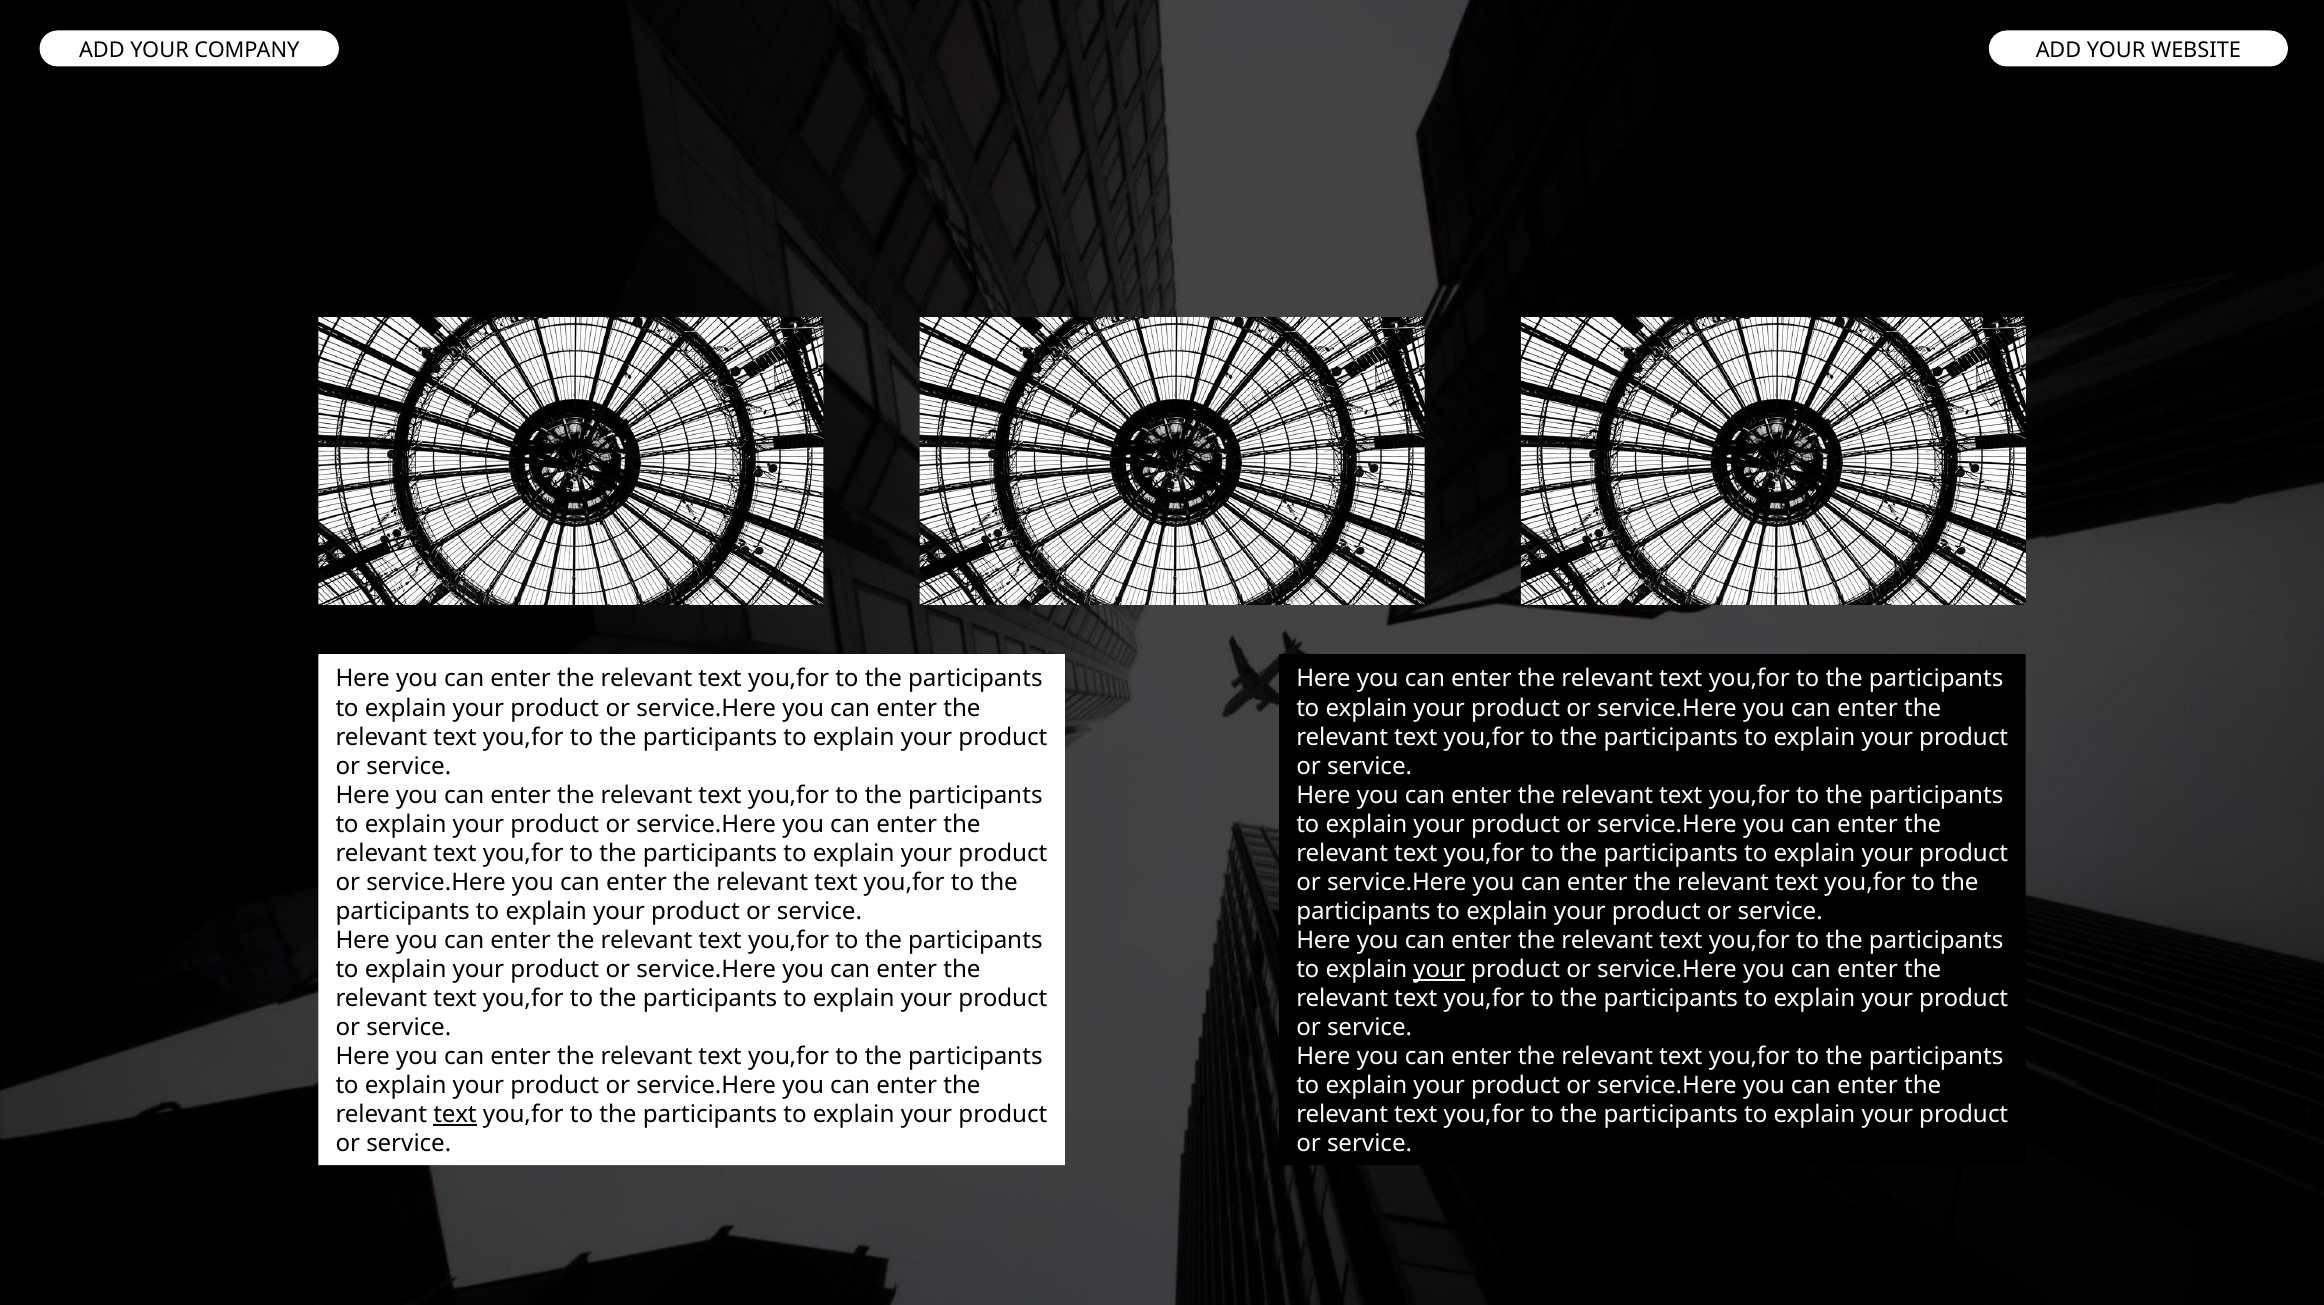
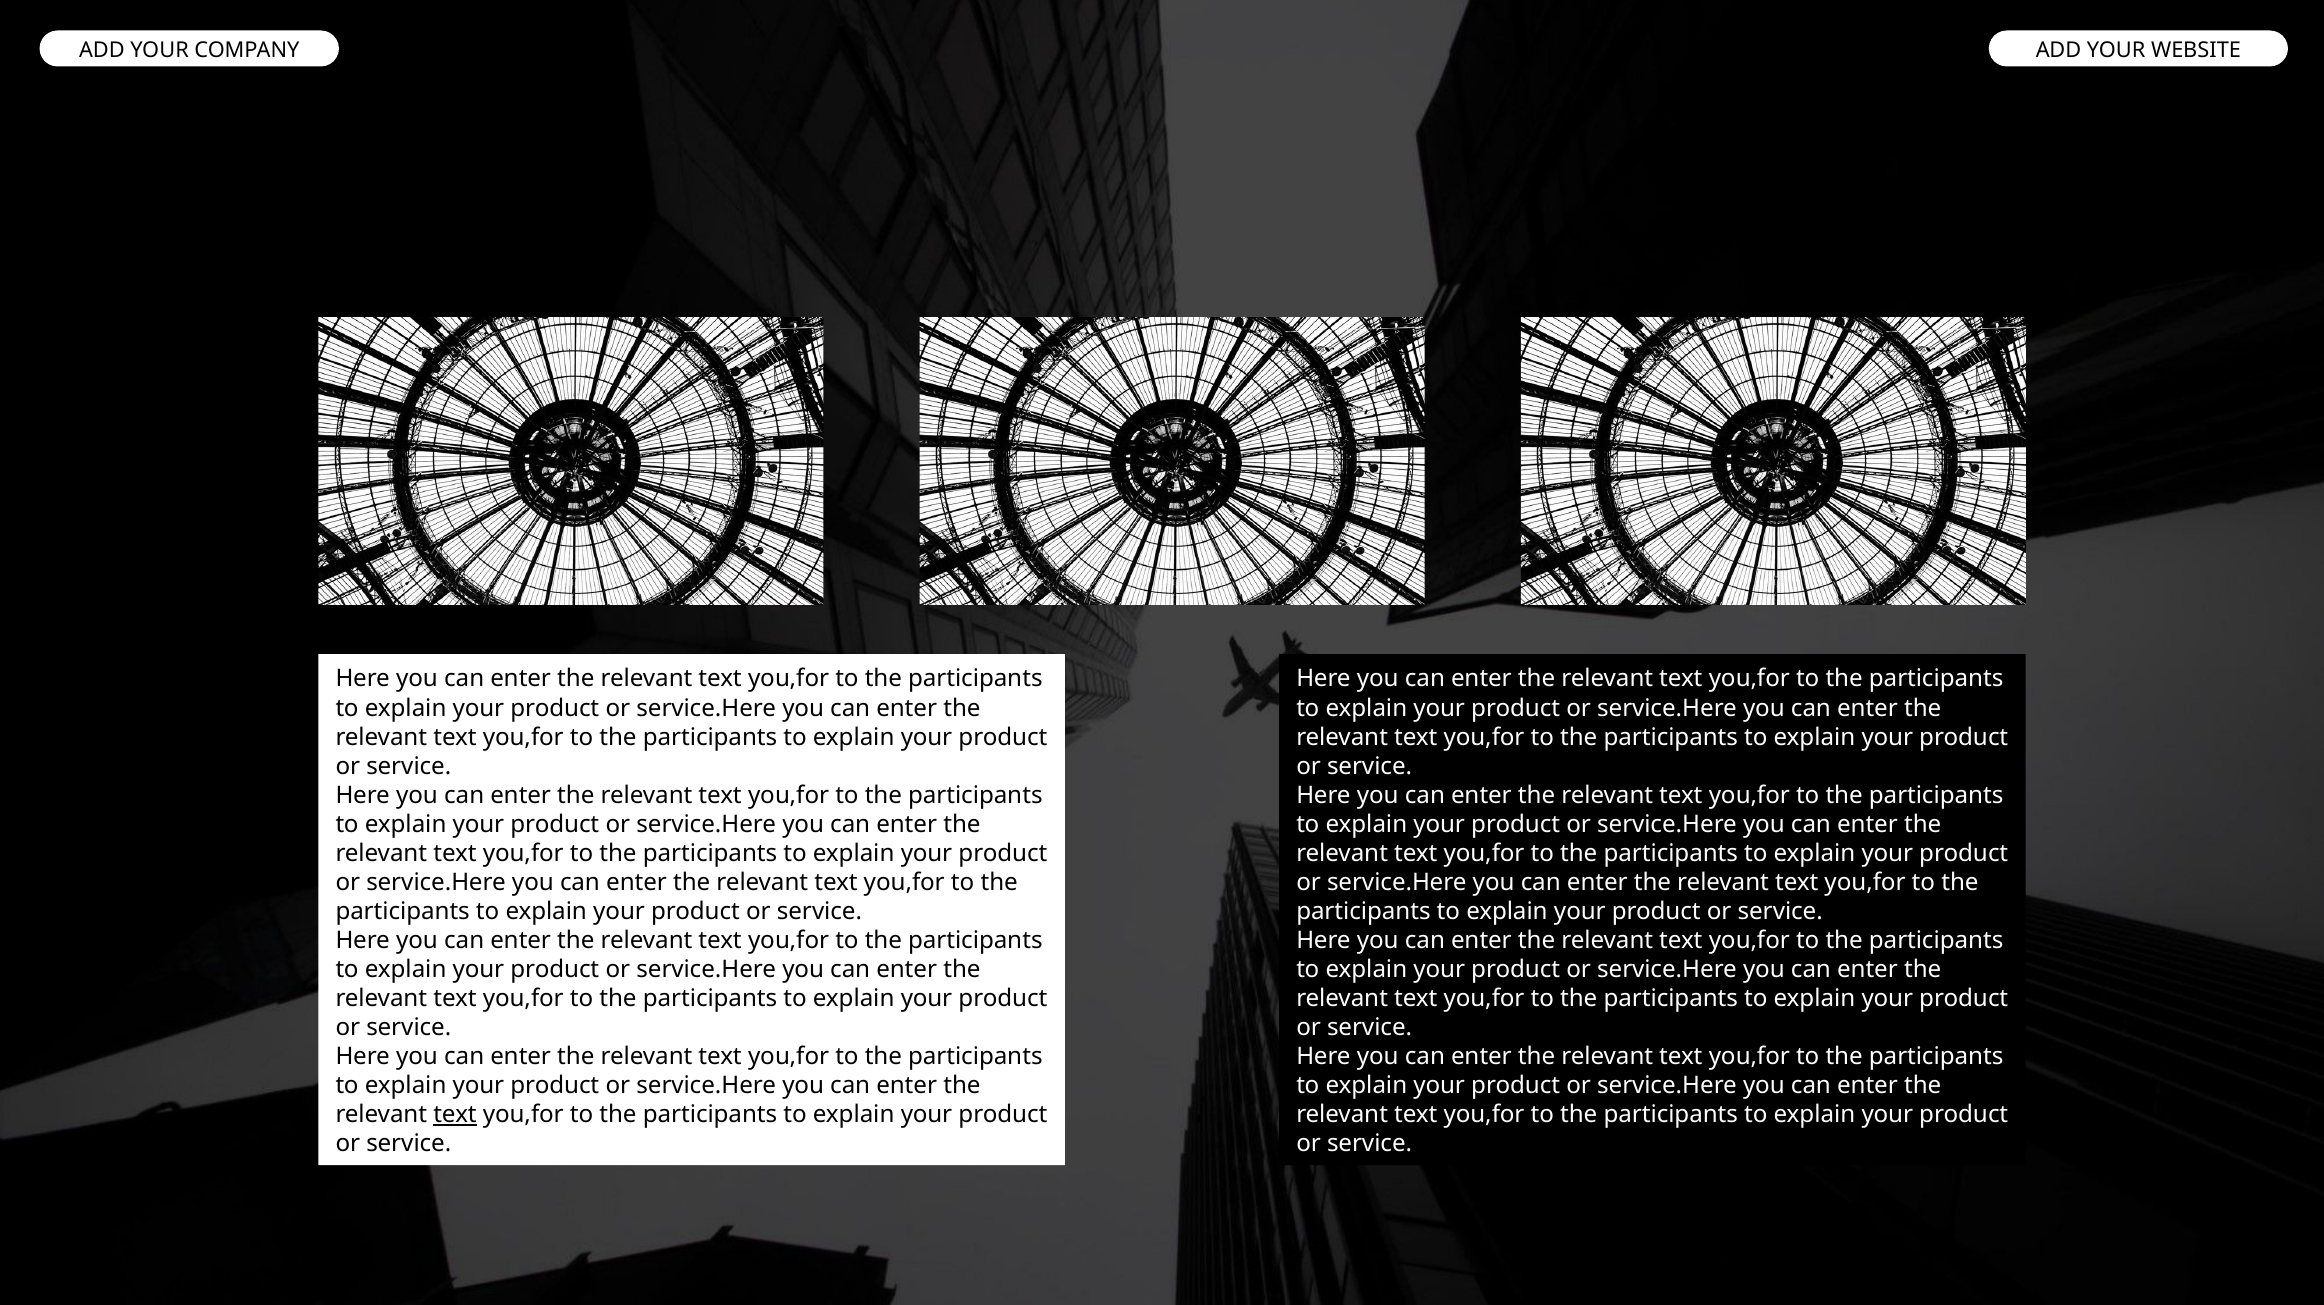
your at (1439, 970) underline: present -> none
